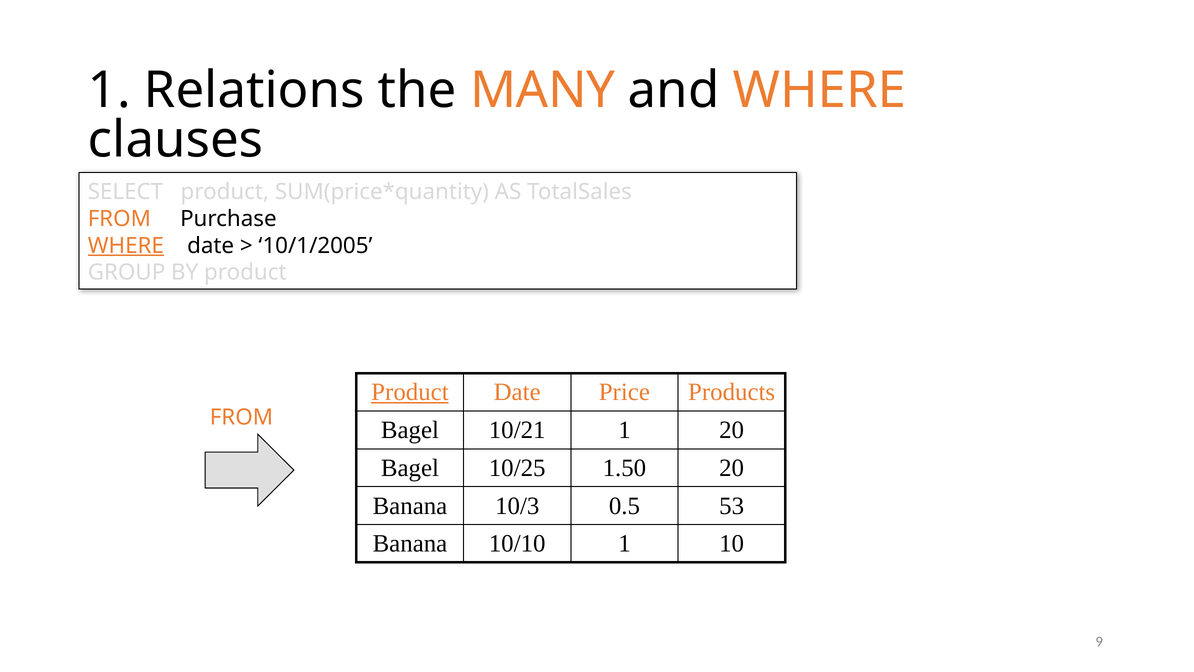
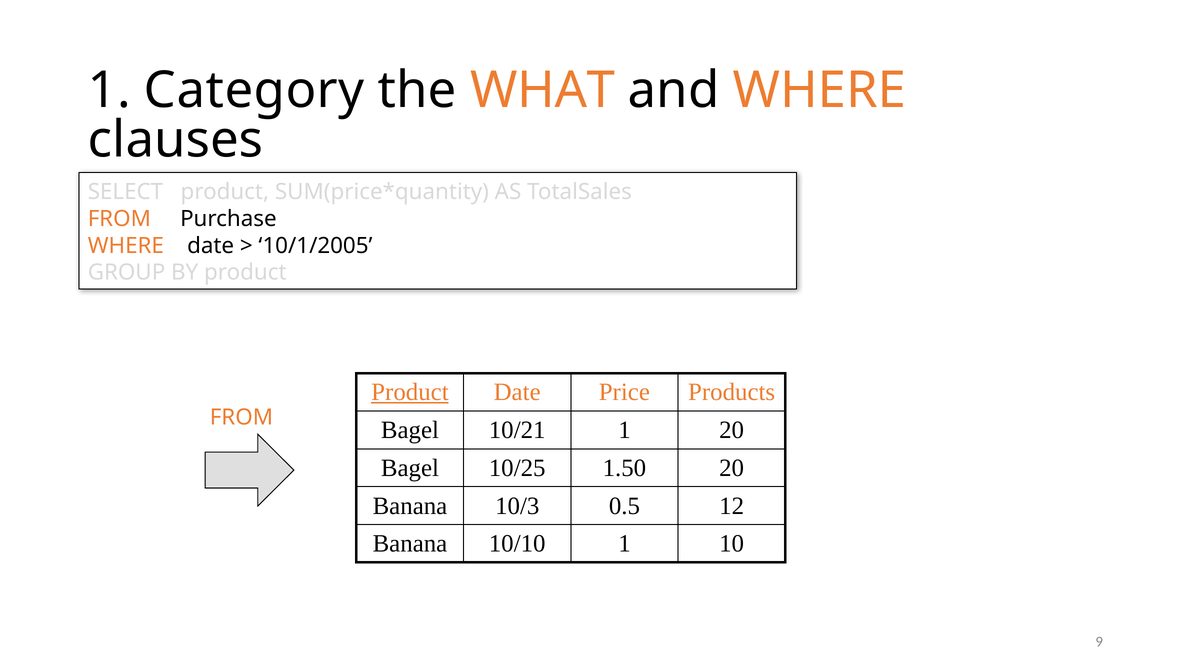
Relations: Relations -> Category
MANY: MANY -> WHAT
WHERE at (126, 246) underline: present -> none
53: 53 -> 12
